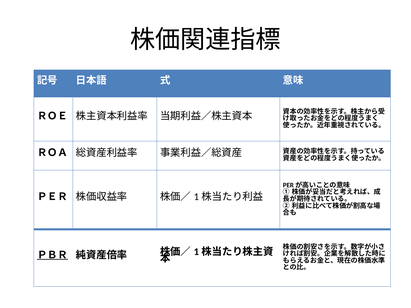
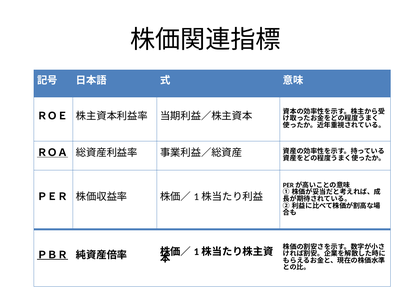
ＲＯＡ underline: none -> present
